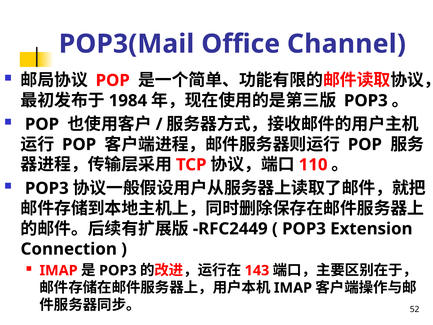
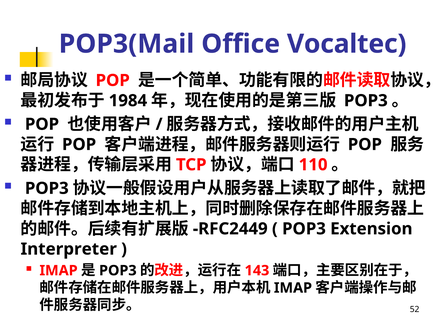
Channel: Channel -> Vocaltec
Connection: Connection -> Interpreter
